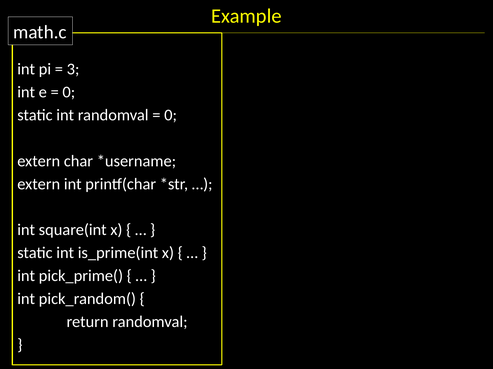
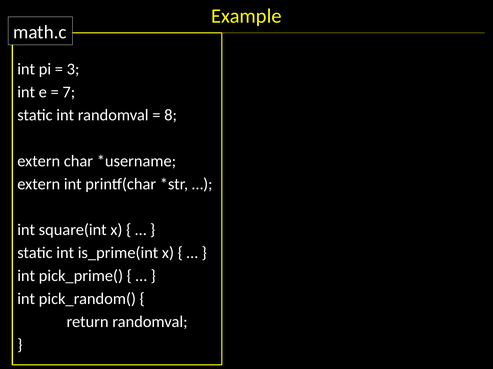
0 at (69, 92): 0 -> 7
0 at (171, 115): 0 -> 8
